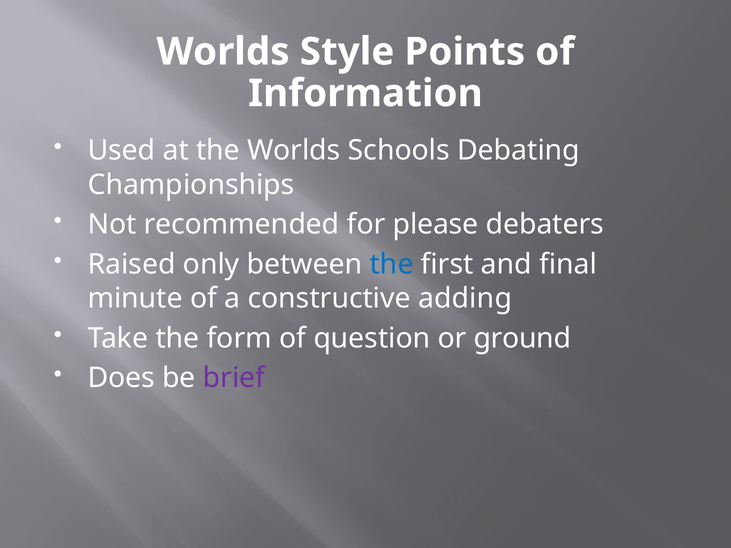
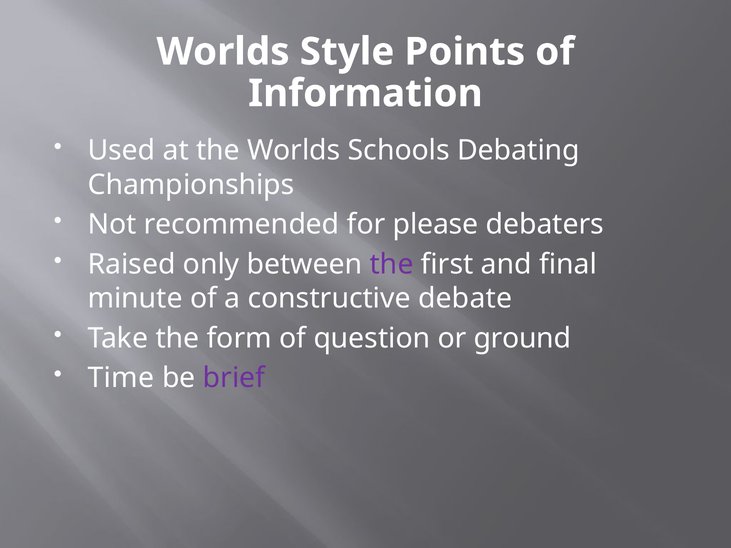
the at (392, 264) colour: blue -> purple
adding: adding -> debate
Does: Does -> Time
